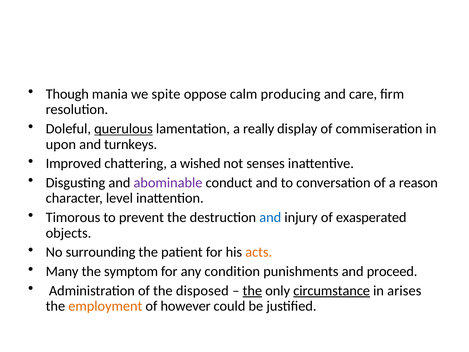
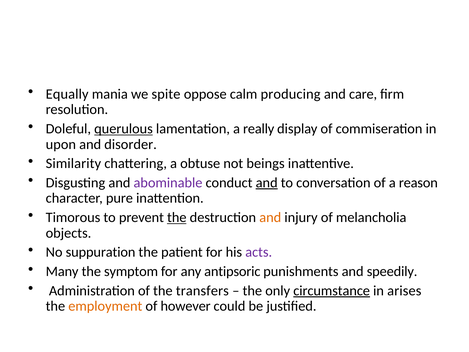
Though: Though -> Equally
turnkeys: turnkeys -> disorder
Improved: Improved -> Similarity
wished: wished -> obtuse
senses: senses -> beings
and at (267, 183) underline: none -> present
level: level -> pure
the at (177, 217) underline: none -> present
and at (270, 217) colour: blue -> orange
exasperated: exasperated -> melancholia
surrounding: surrounding -> suppuration
acts colour: orange -> purple
condition: condition -> antipsoric
proceed: proceed -> speedily
disposed: disposed -> transfers
the at (252, 290) underline: present -> none
